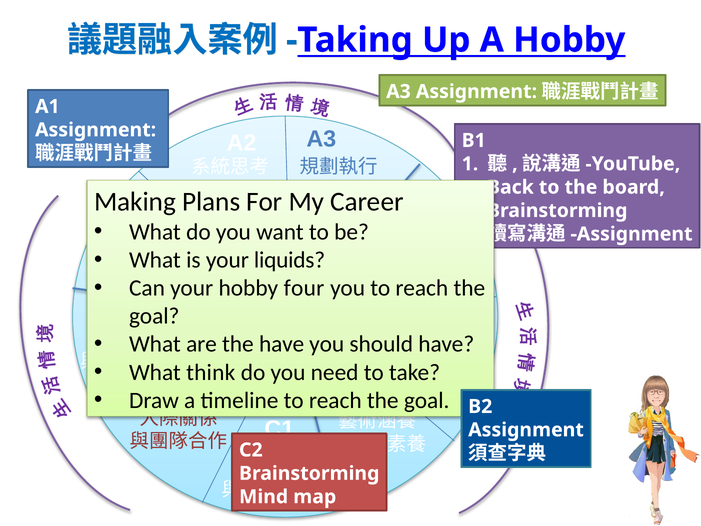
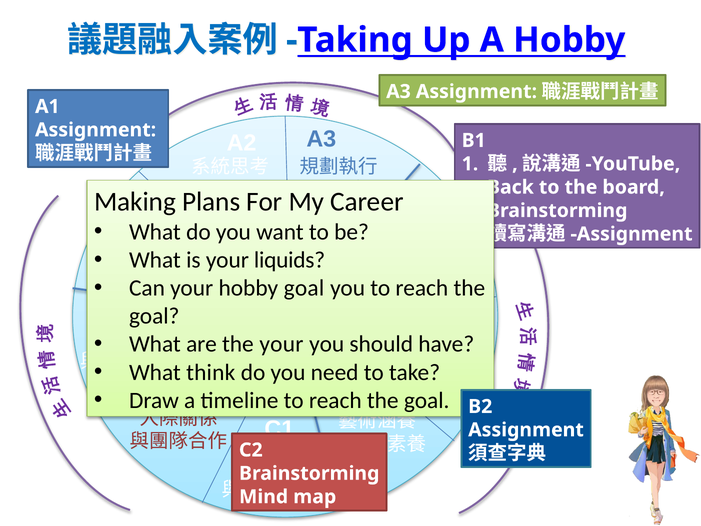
hobby four: four -> goal
have at (282, 344): have -> your
